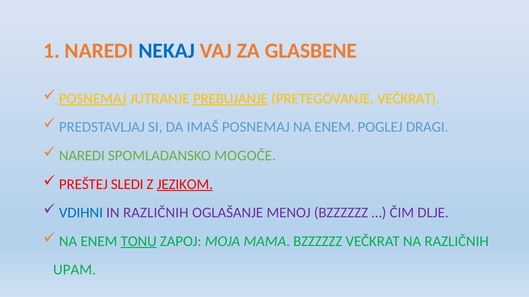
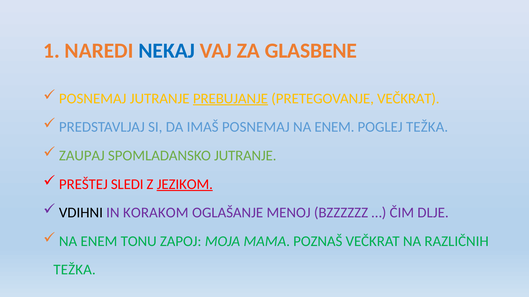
POSNEMAJ at (93, 99) underline: present -> none
POGLEJ DRAGI: DRAGI -> TEŽKA
NAREDI at (82, 156): NAREDI -> ZAUPAJ
SPOMLADANSKO MOGOČE: MOGOČE -> JUTRANJE
VDIHNI colour: blue -> black
IN RAZLIČNIH: RAZLIČNIH -> KORAKOM
TONU underline: present -> none
MAMA BZZZZZZ: BZZZZZZ -> POZNAŠ
UPAM at (75, 270): UPAM -> TEŽKA
